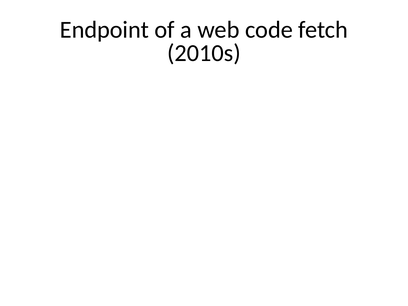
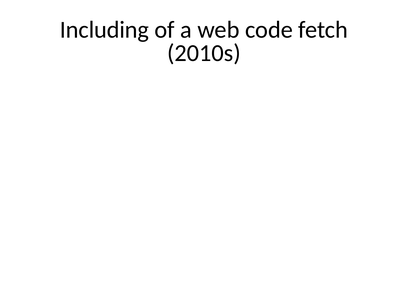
Endpoint: Endpoint -> Including
